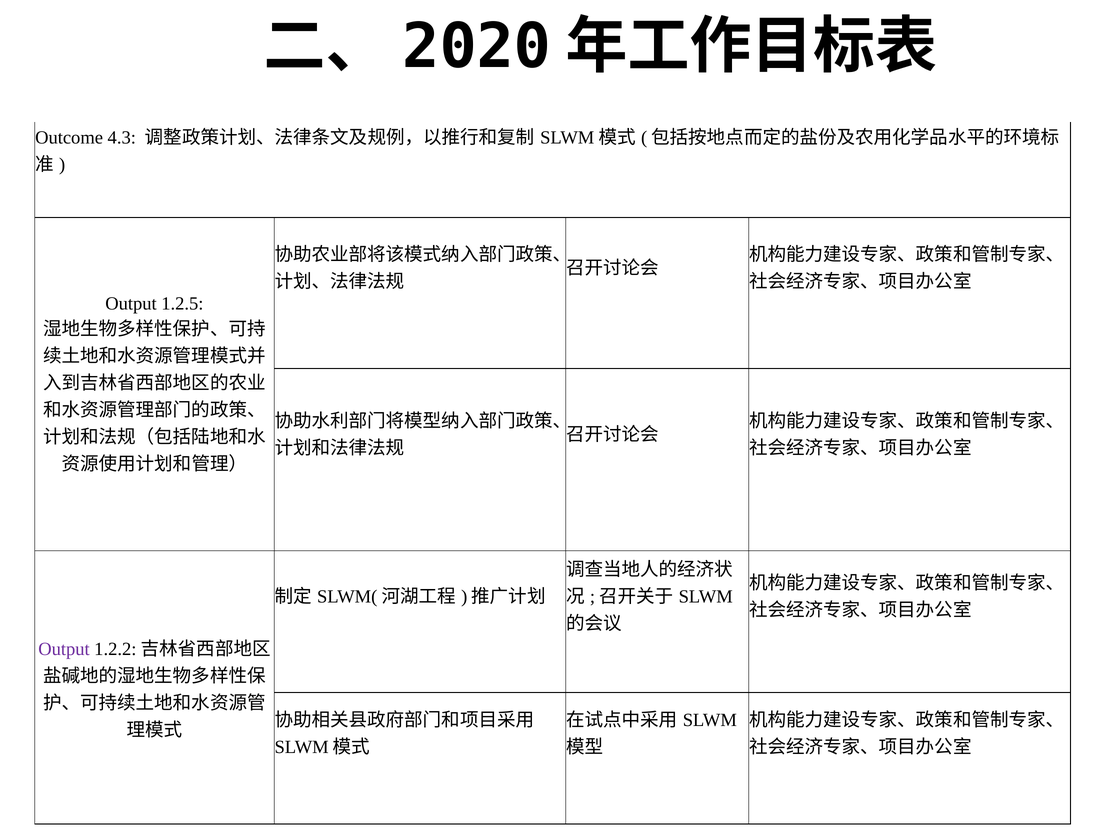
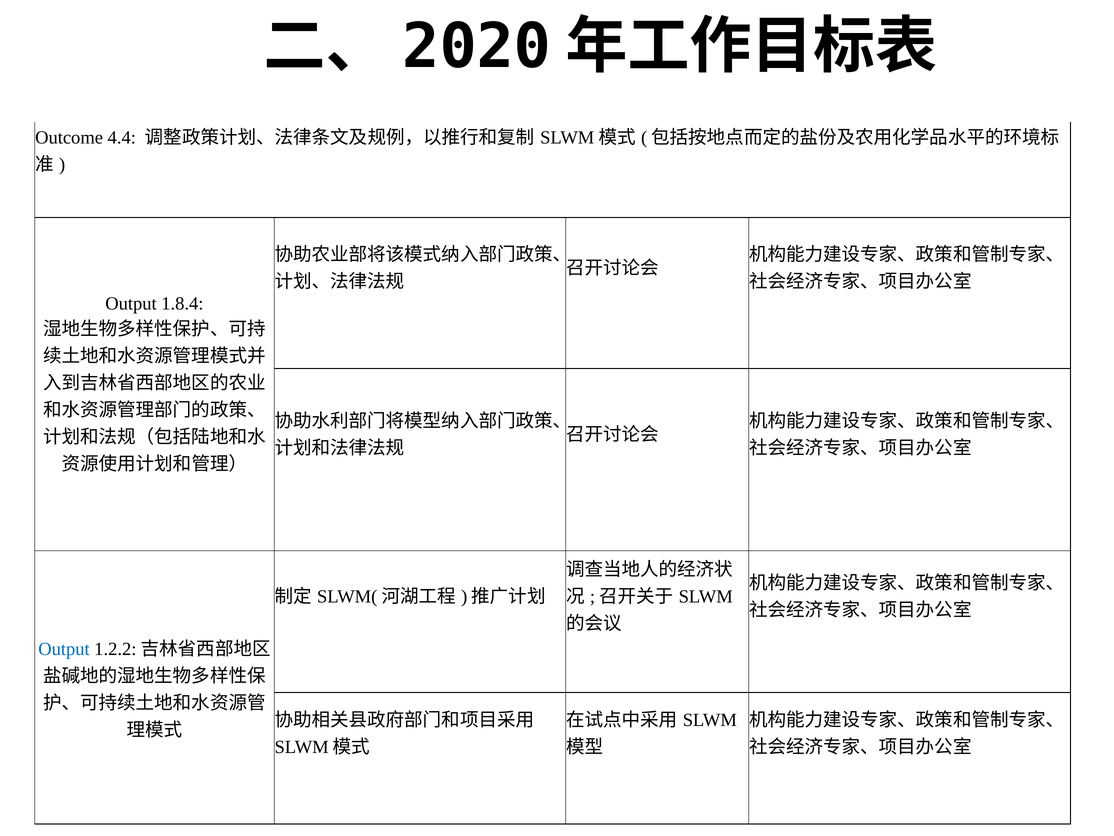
4.3: 4.3 -> 4.4
1.2.5: 1.2.5 -> 1.8.4
Output at (64, 649) colour: purple -> blue
